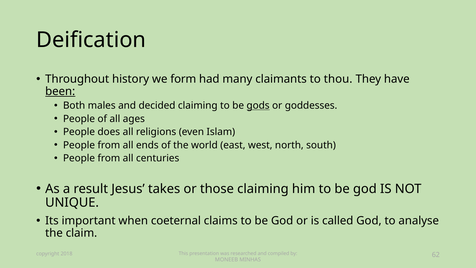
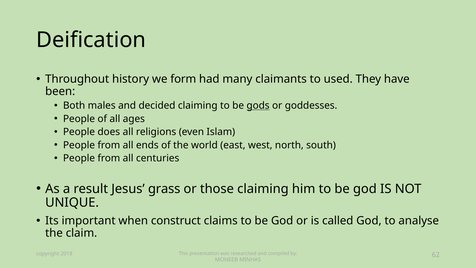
thou: thou -> used
been underline: present -> none
takes: takes -> grass
coeternal: coeternal -> construct
